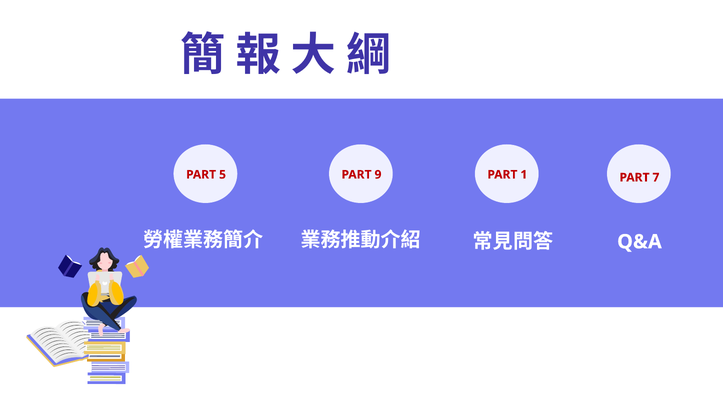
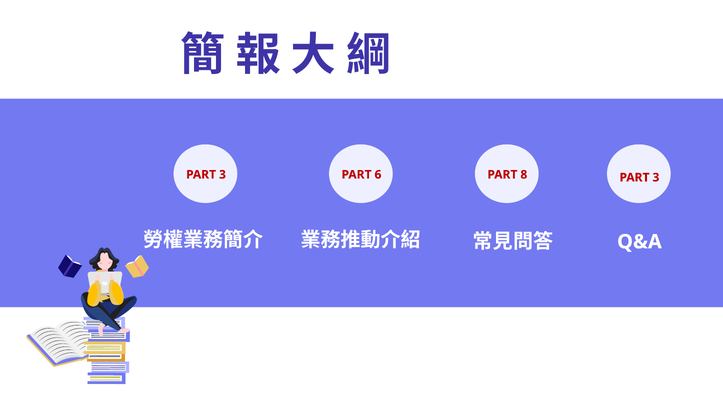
5 at (223, 175): 5 -> 3
9: 9 -> 6
1: 1 -> 8
7 at (656, 178): 7 -> 3
